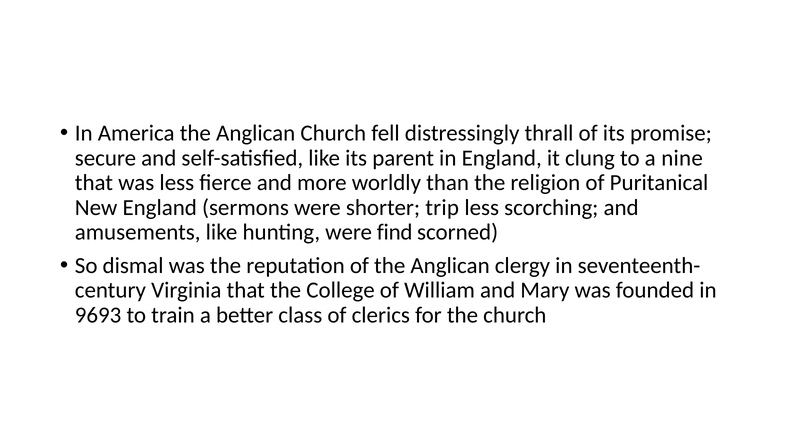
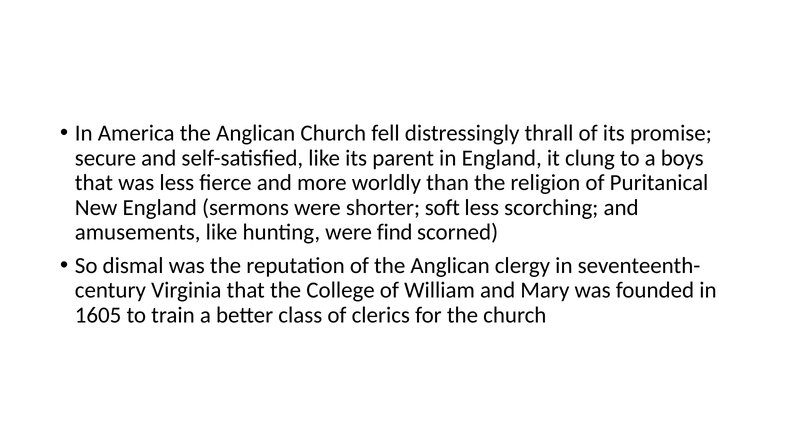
nine: nine -> boys
trip: trip -> soft
9693: 9693 -> 1605
